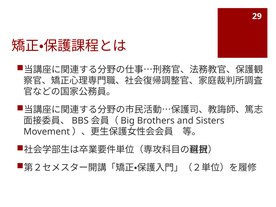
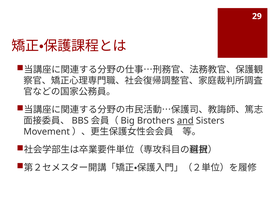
and underline: none -> present
